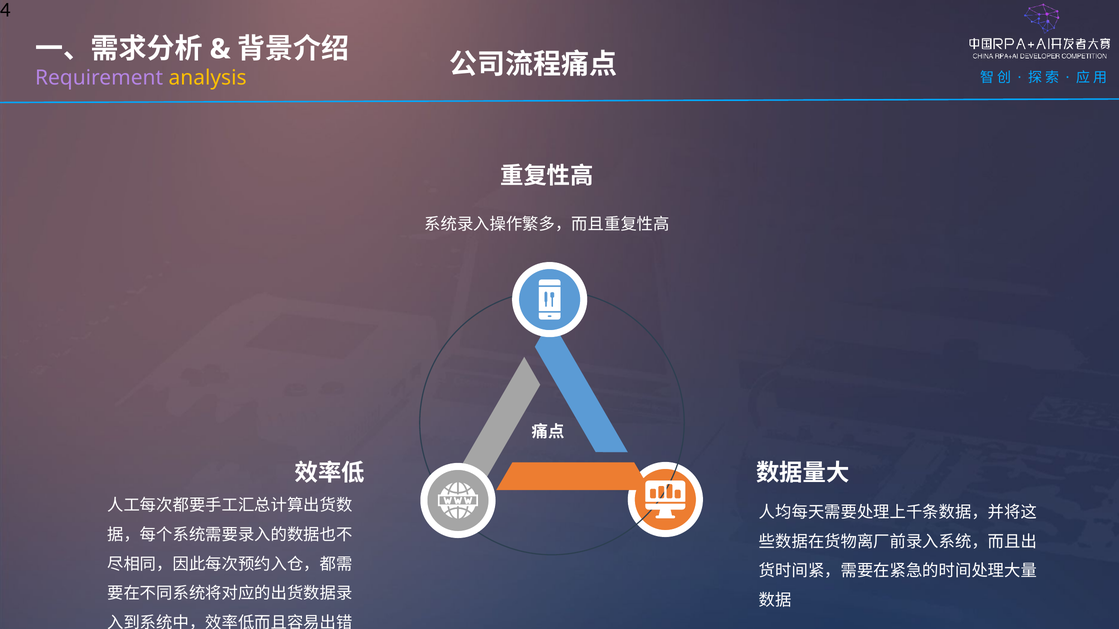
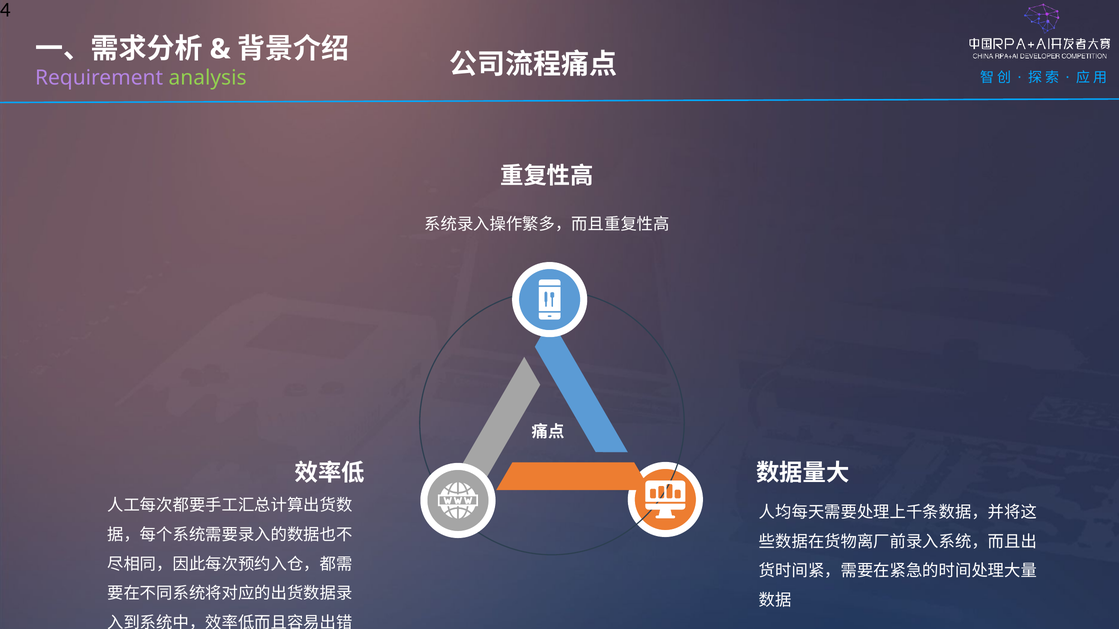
analysis colour: yellow -> light green
